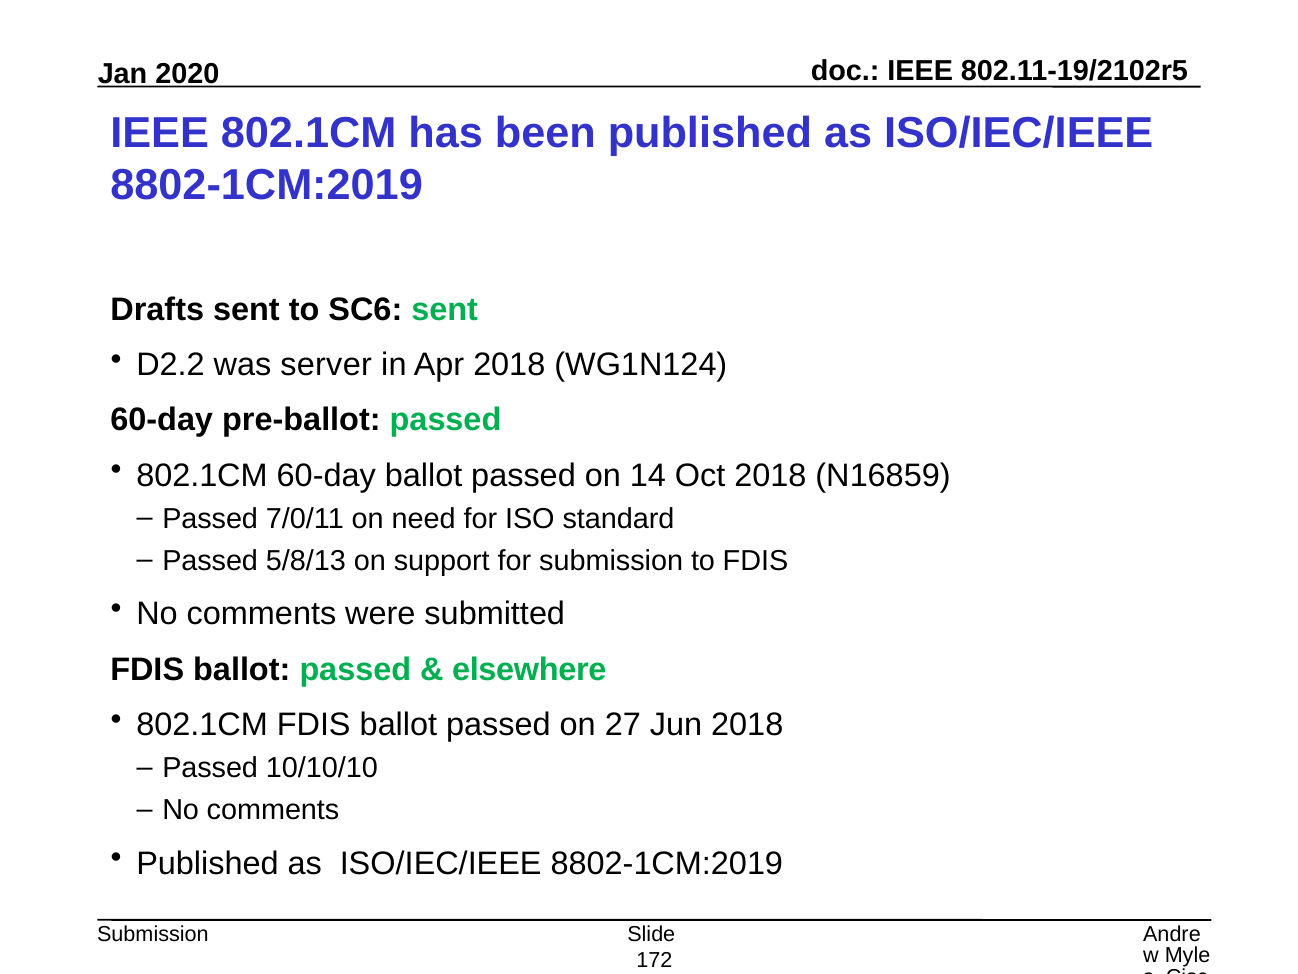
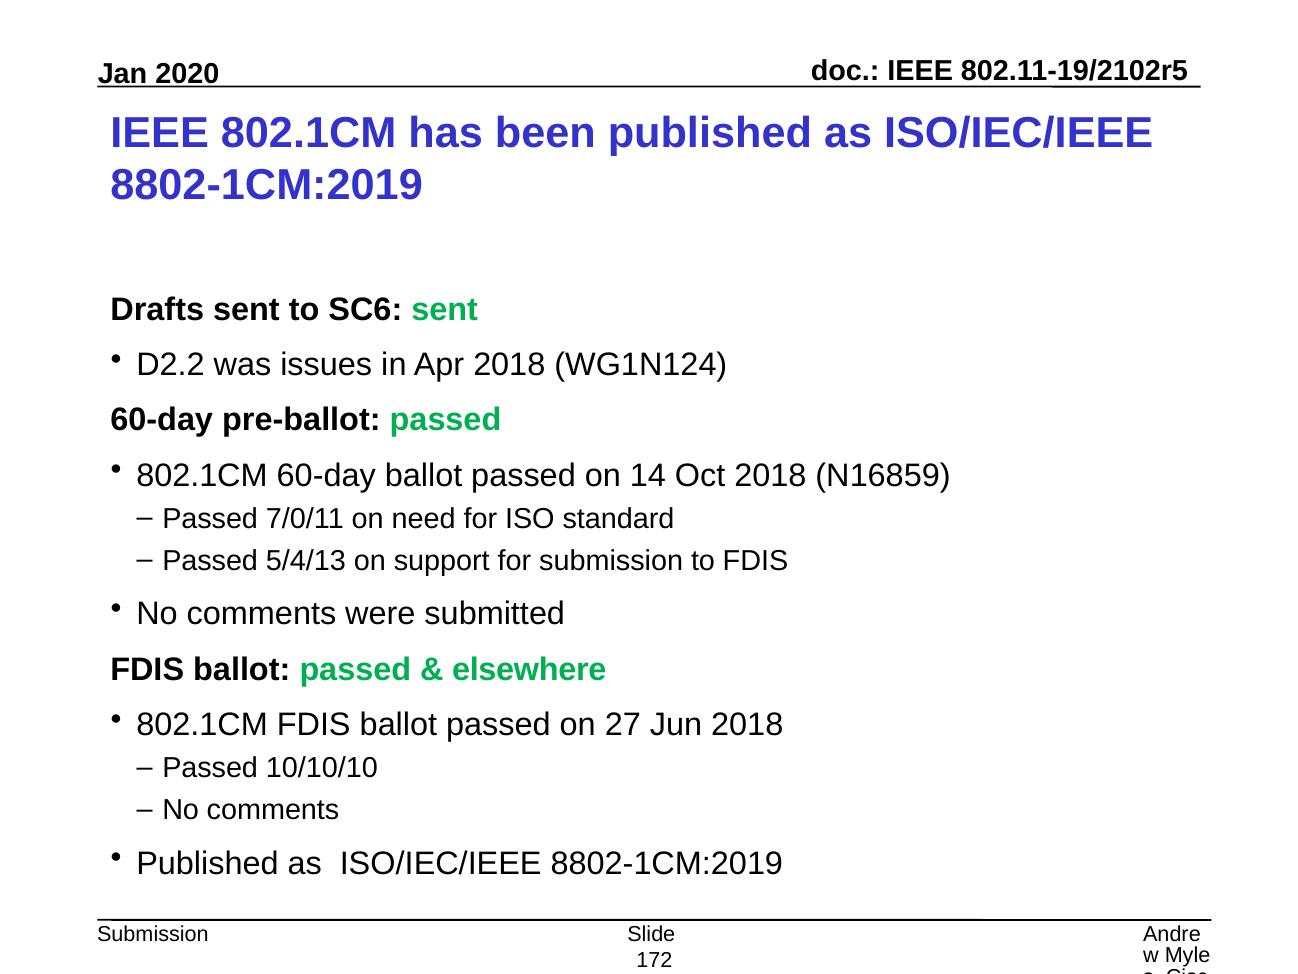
server: server -> issues
5/8/13: 5/8/13 -> 5/4/13
